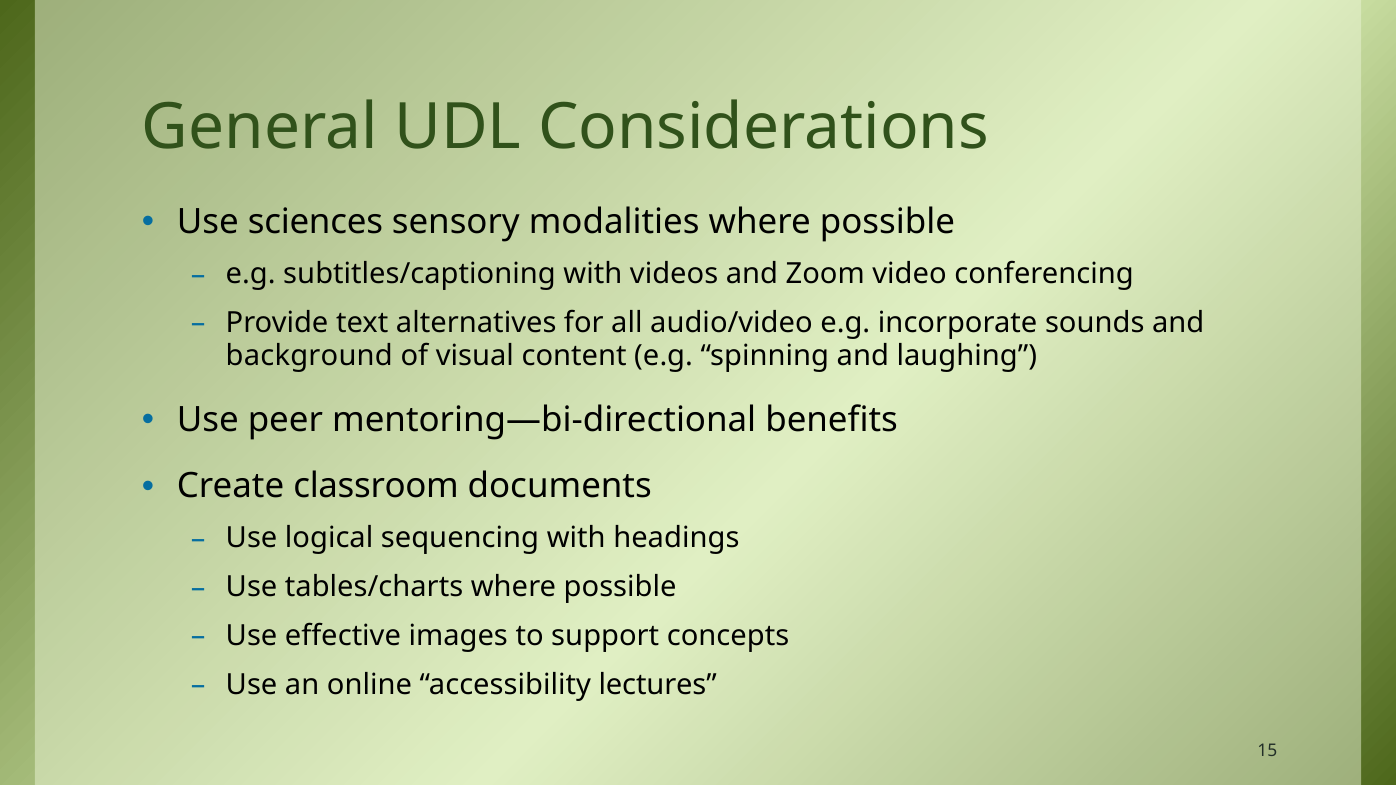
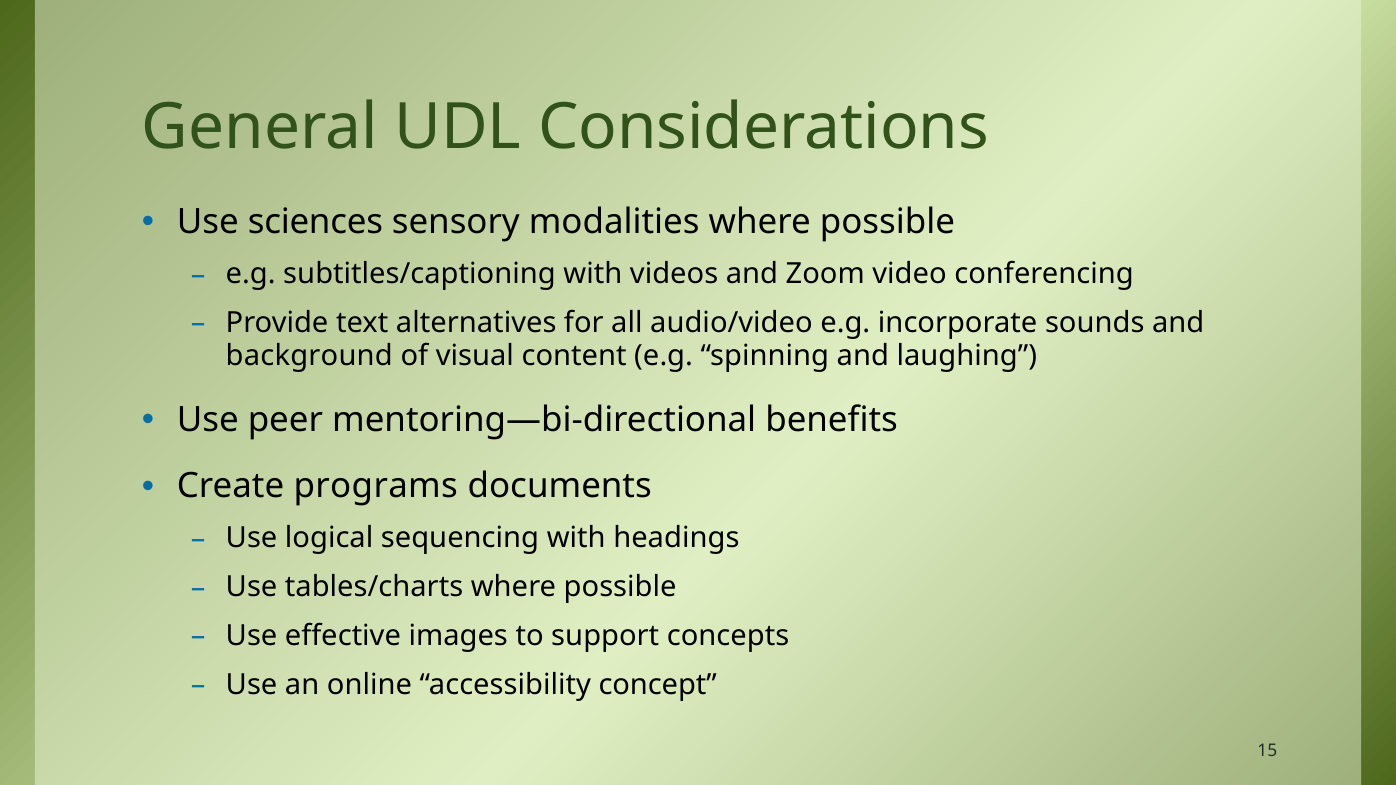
classroom: classroom -> programs
lectures: lectures -> concept
